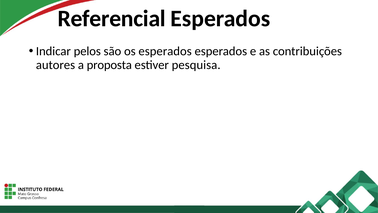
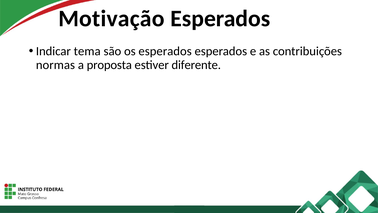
Referencial: Referencial -> Motivação
pelos: pelos -> tema
autores: autores -> normas
pesquisa: pesquisa -> diferente
